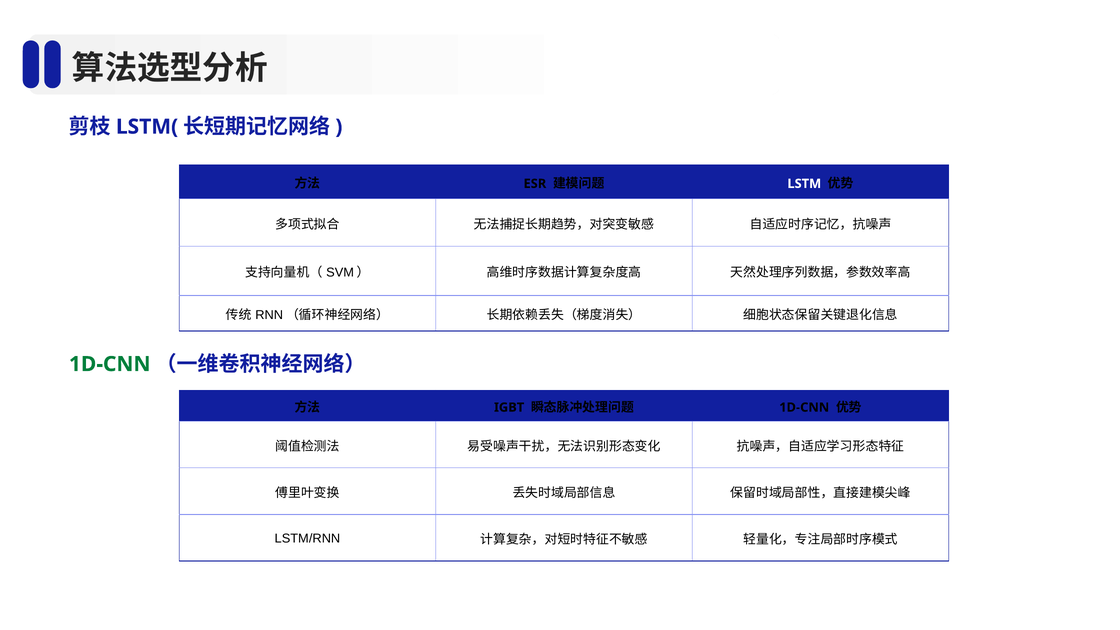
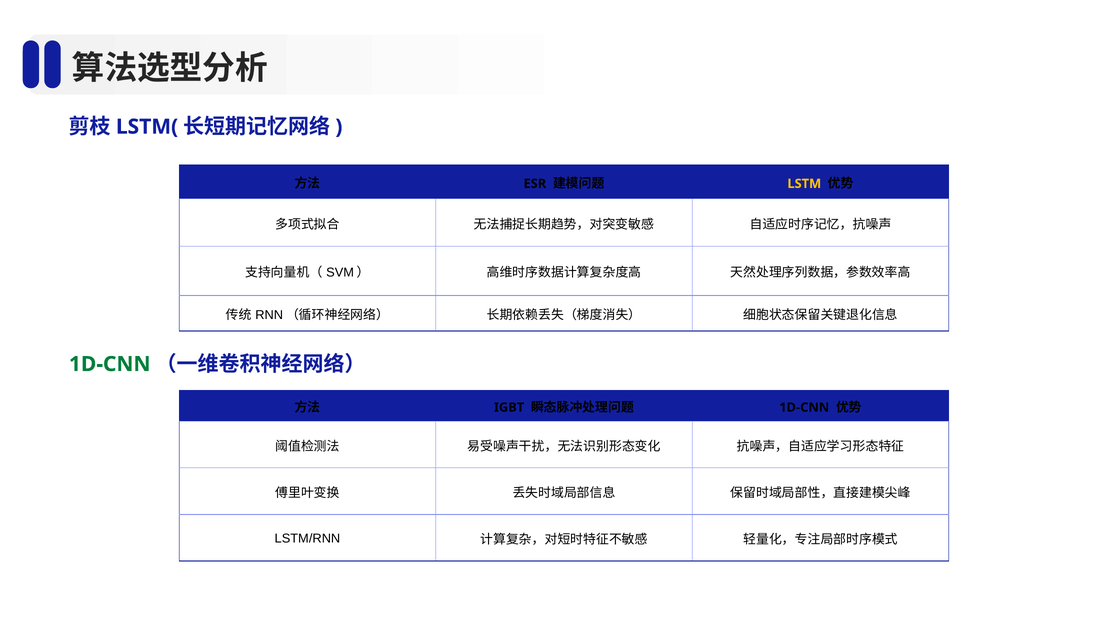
LSTM colour: white -> yellow
